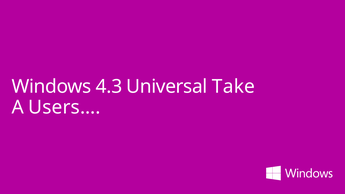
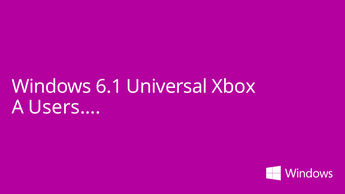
4.3: 4.3 -> 6.1
Take: Take -> Xbox
